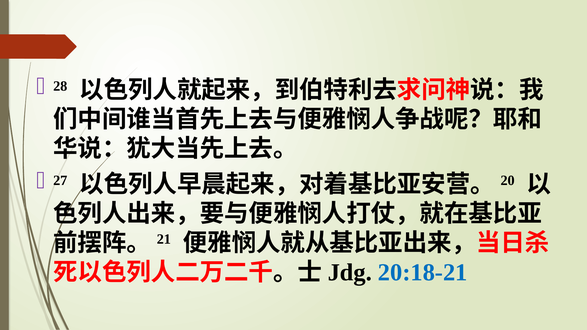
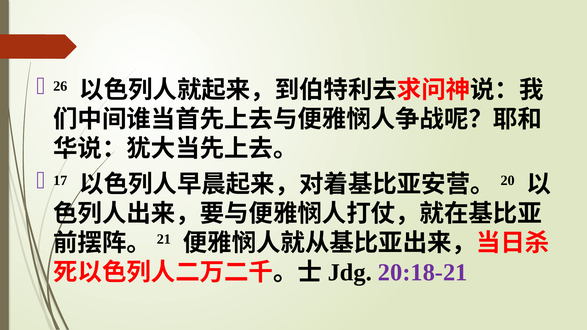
28: 28 -> 26
27: 27 -> 17
20:18-21 colour: blue -> purple
